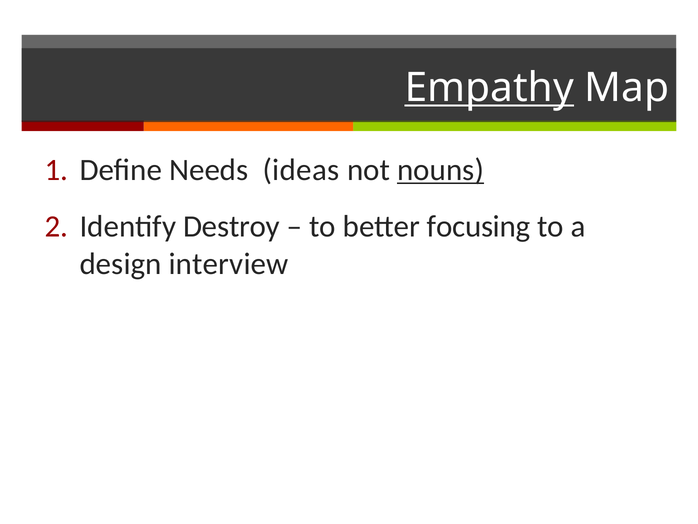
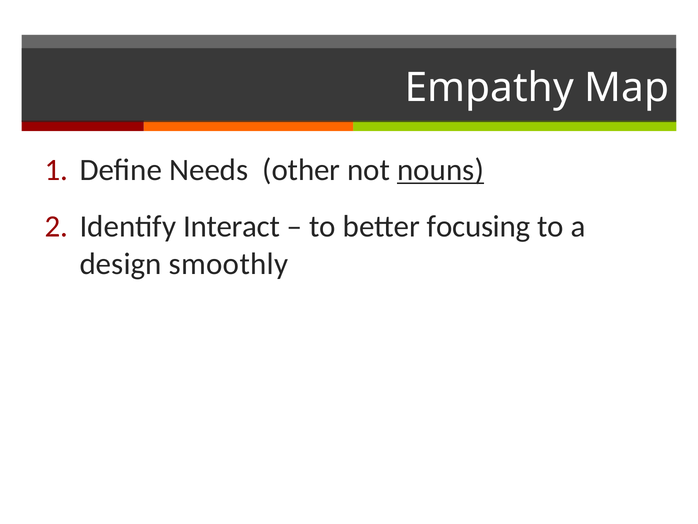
Empathy underline: present -> none
ideas: ideas -> other
Destroy: Destroy -> Interact
interview: interview -> smoothly
